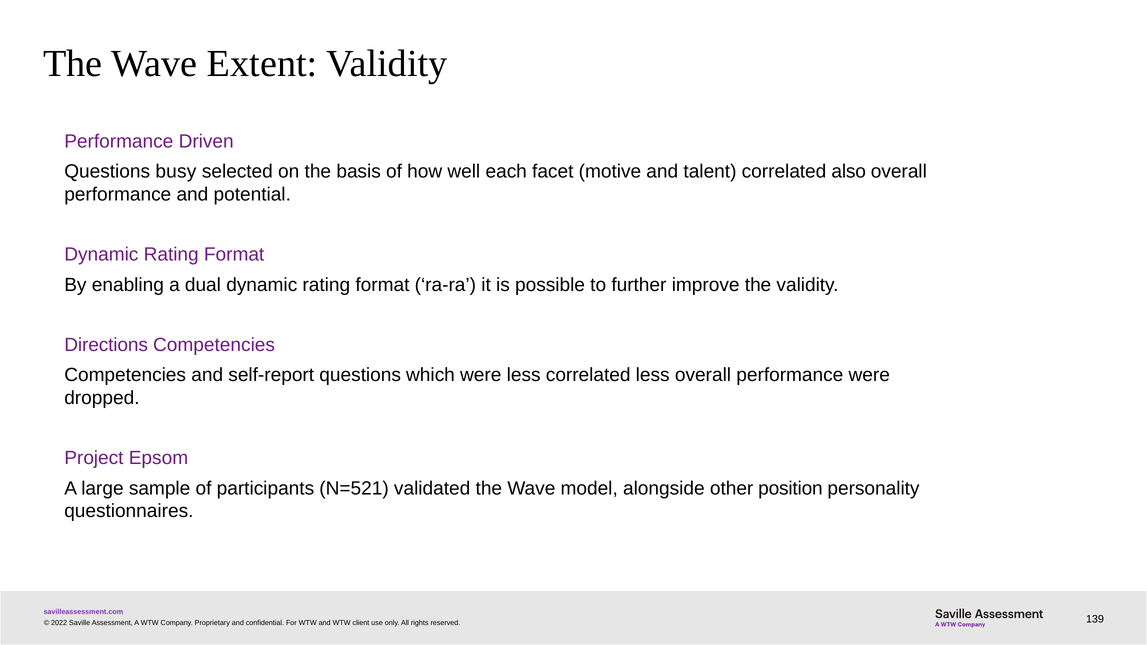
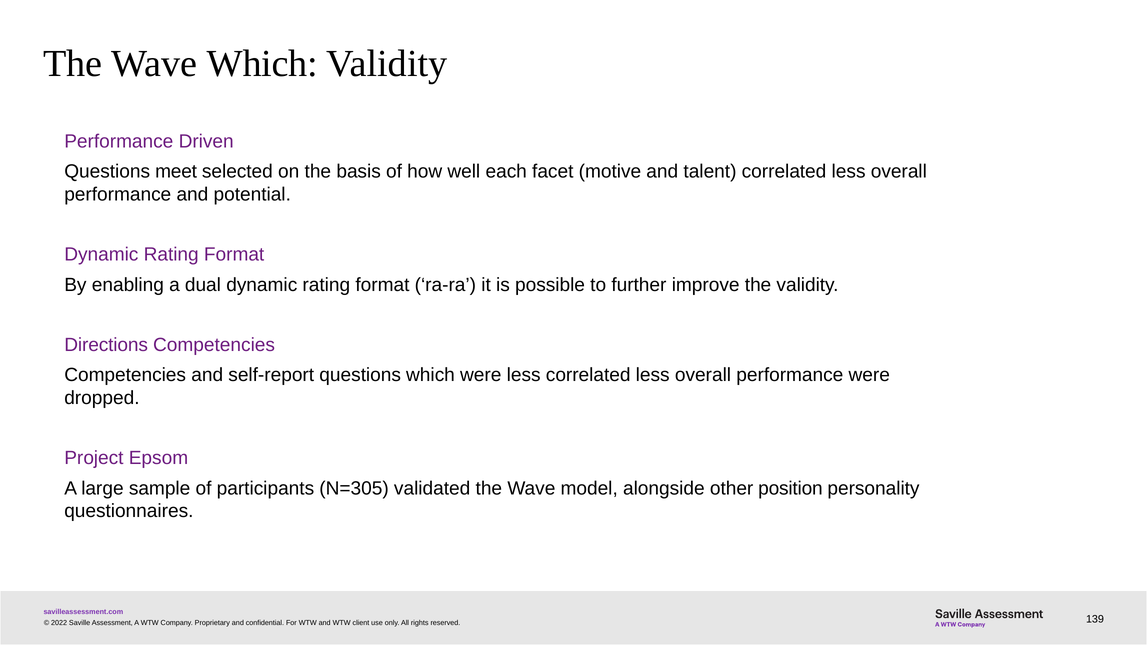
Wave Extent: Extent -> Which
busy: busy -> meet
talent correlated also: also -> less
N=521: N=521 -> N=305
